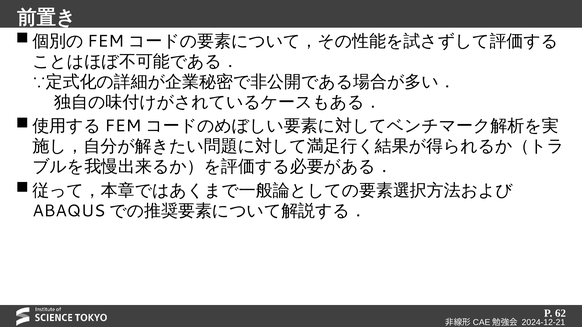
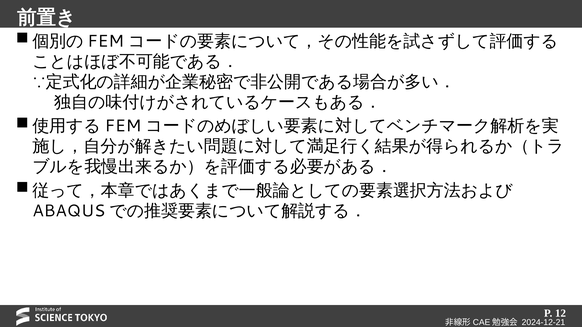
62: 62 -> 12
